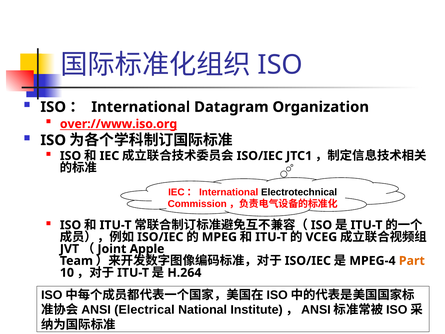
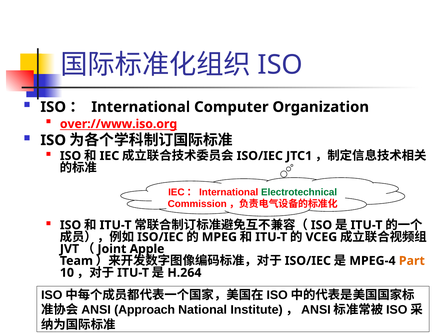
Datagram: Datagram -> Computer
Electrotechnical colour: black -> green
Electrical: Electrical -> Approach
